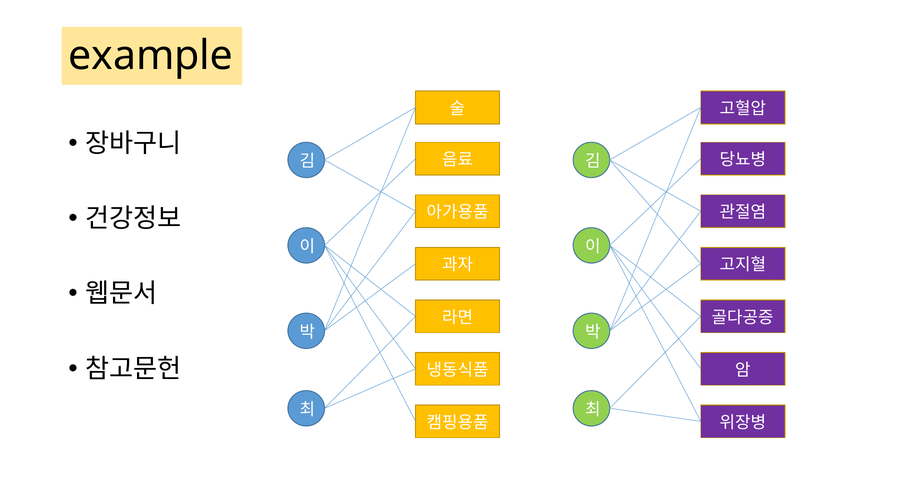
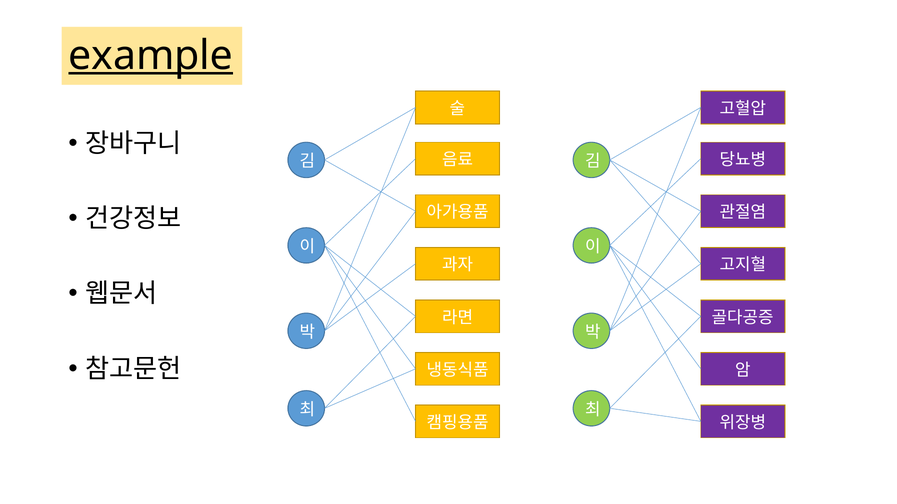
example underline: none -> present
